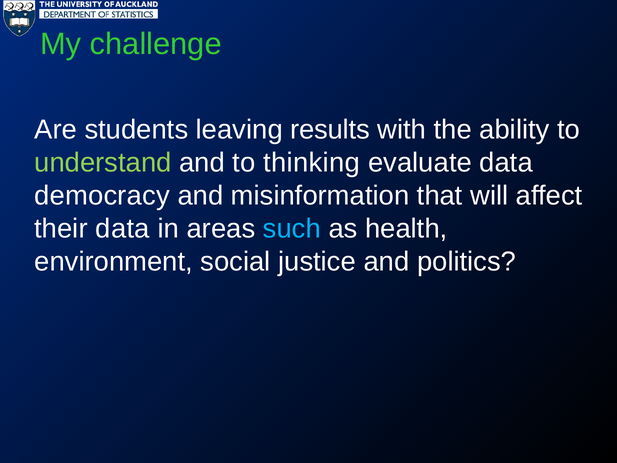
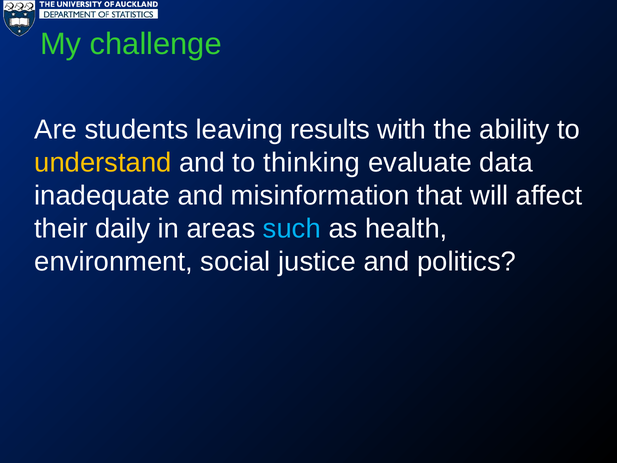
understand colour: light green -> yellow
democracy: democracy -> inadequate
their data: data -> daily
